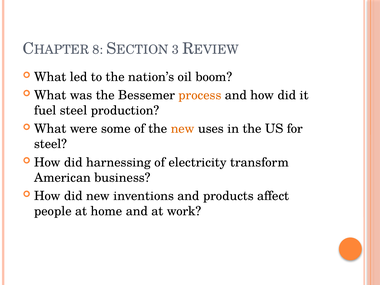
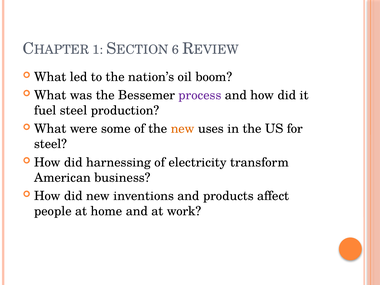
8: 8 -> 1
3: 3 -> 6
process colour: orange -> purple
